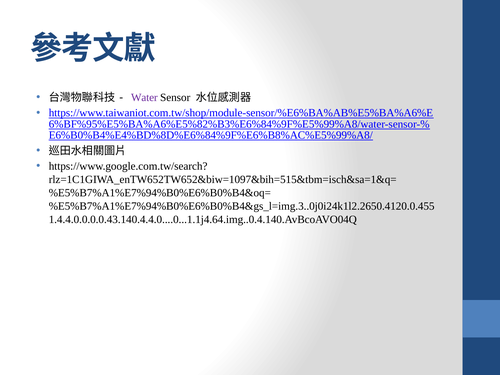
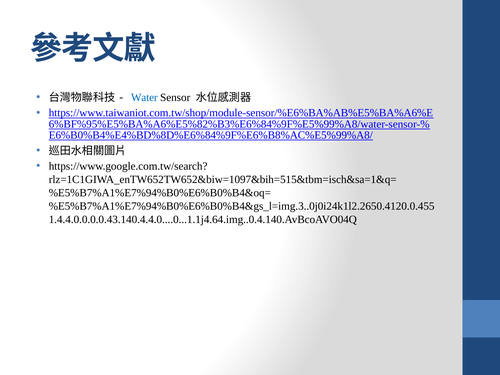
Water colour: purple -> blue
